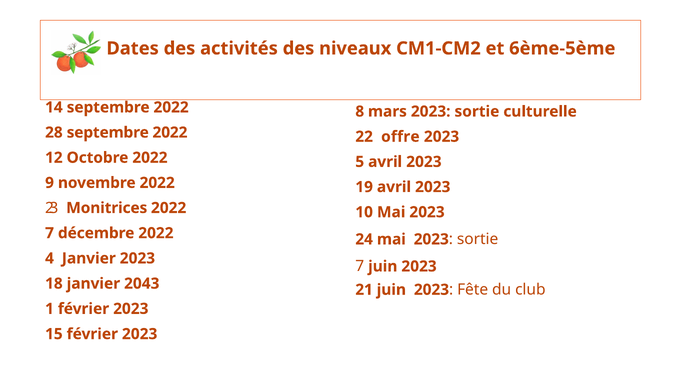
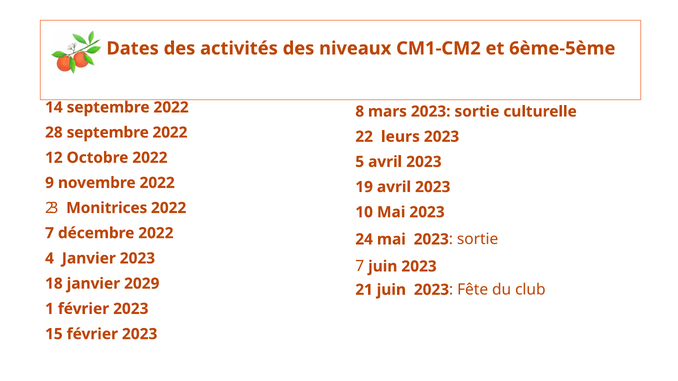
offre: offre -> leurs
2043: 2043 -> 2029
